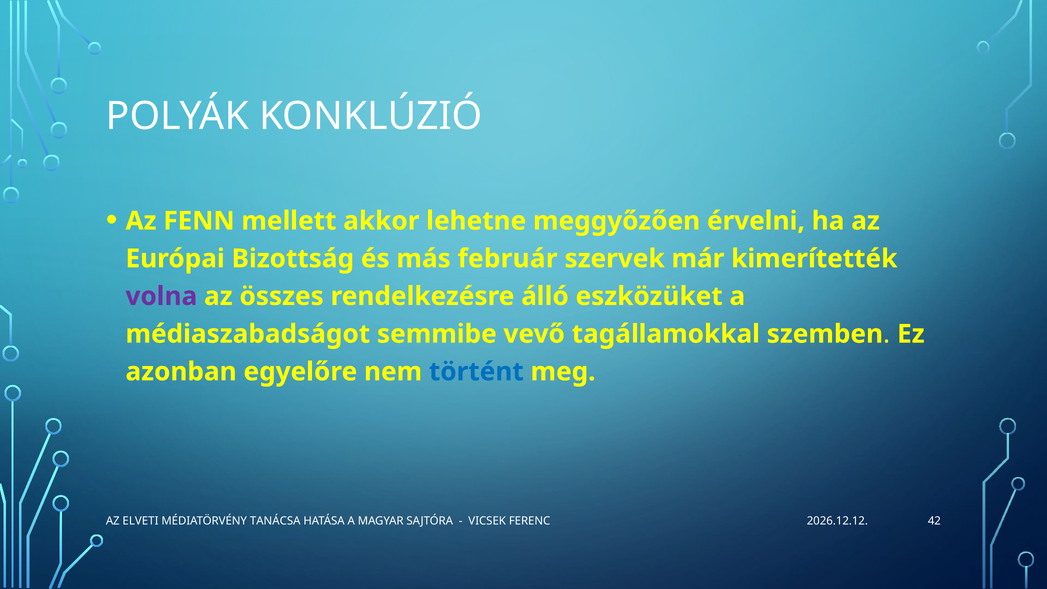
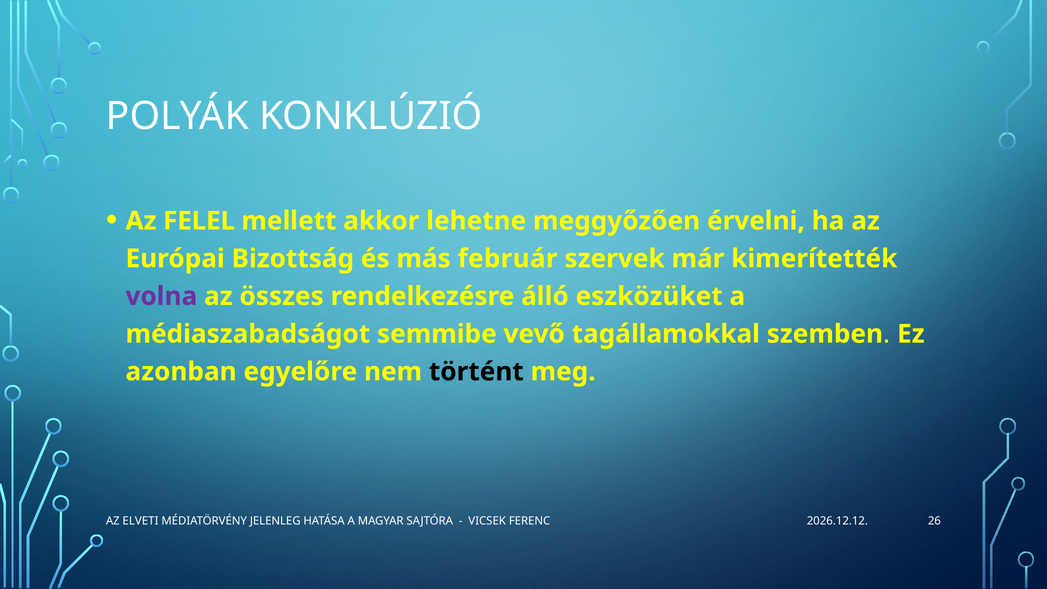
FENN: FENN -> FELEL
történt colour: blue -> black
TANÁCSA: TANÁCSA -> JELENLEG
42: 42 -> 26
